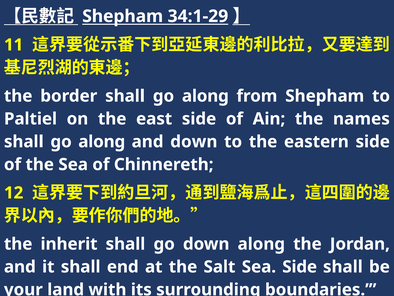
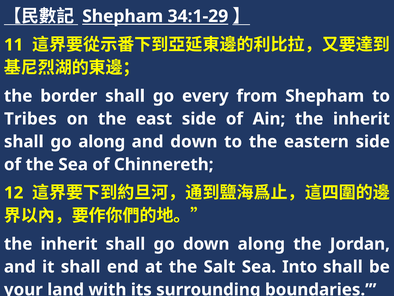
border shall go along: along -> every
Paltiel: Paltiel -> Tribes
Ain the names: names -> inherit
Sea Side: Side -> Into
